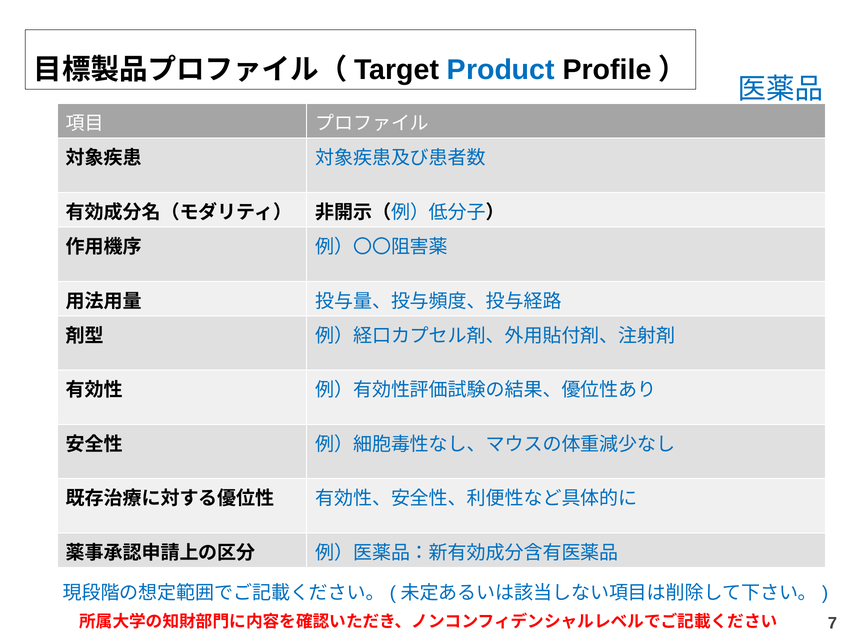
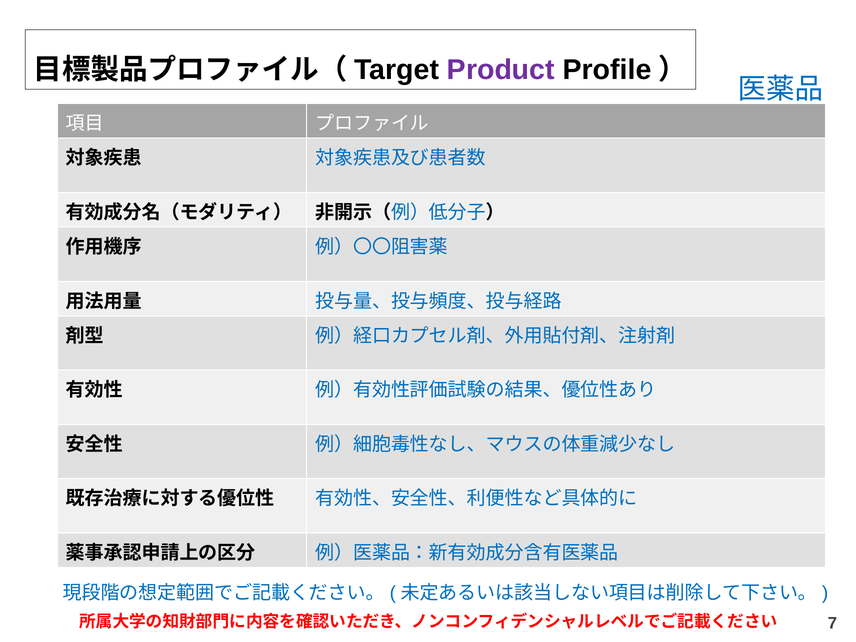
Product colour: blue -> purple
